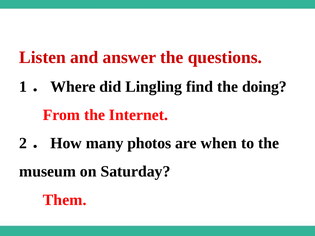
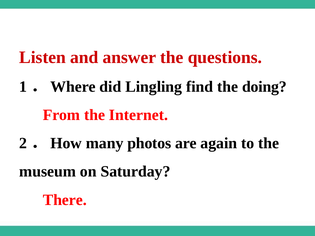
when: when -> again
Them: Them -> There
